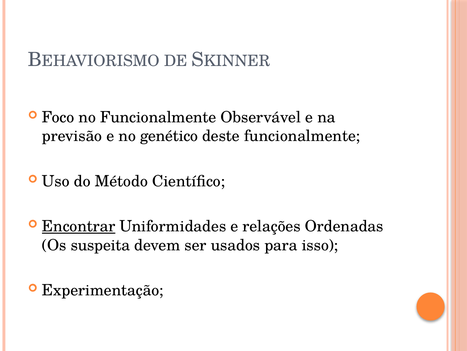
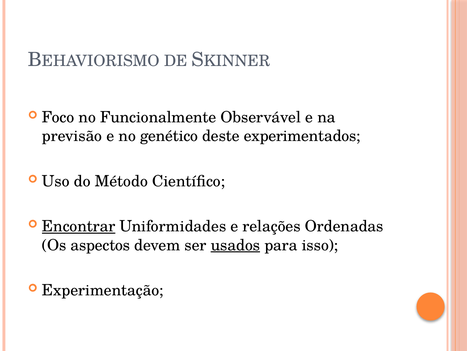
deste funcionalmente: funcionalmente -> experimentados
suspeita: suspeita -> aspectos
usados underline: none -> present
